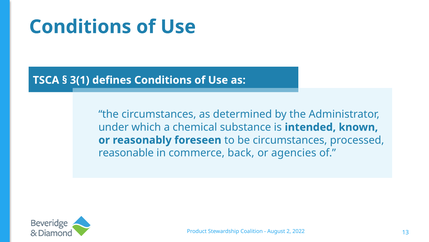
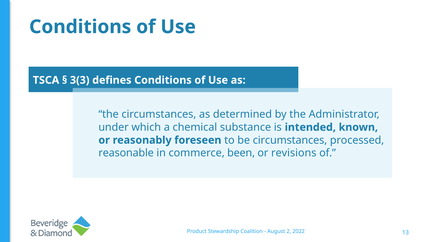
3(1: 3(1 -> 3(3
back: back -> been
agencies: agencies -> revisions
